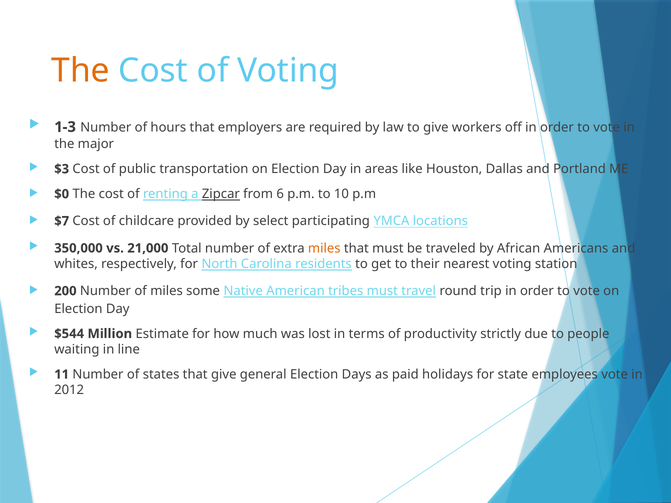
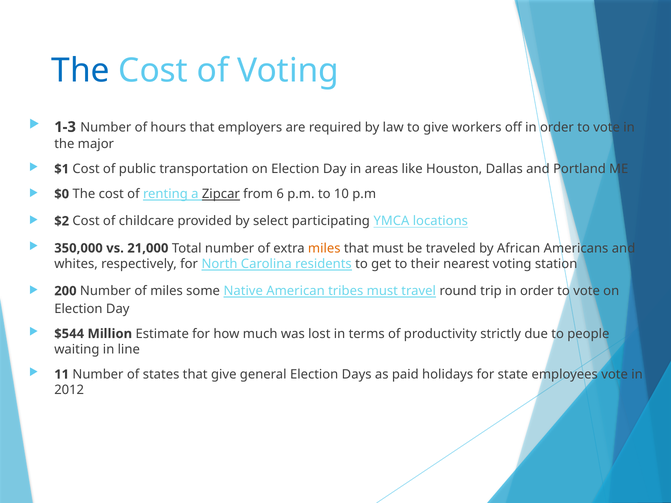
The at (81, 71) colour: orange -> blue
$3: $3 -> $1
$7: $7 -> $2
